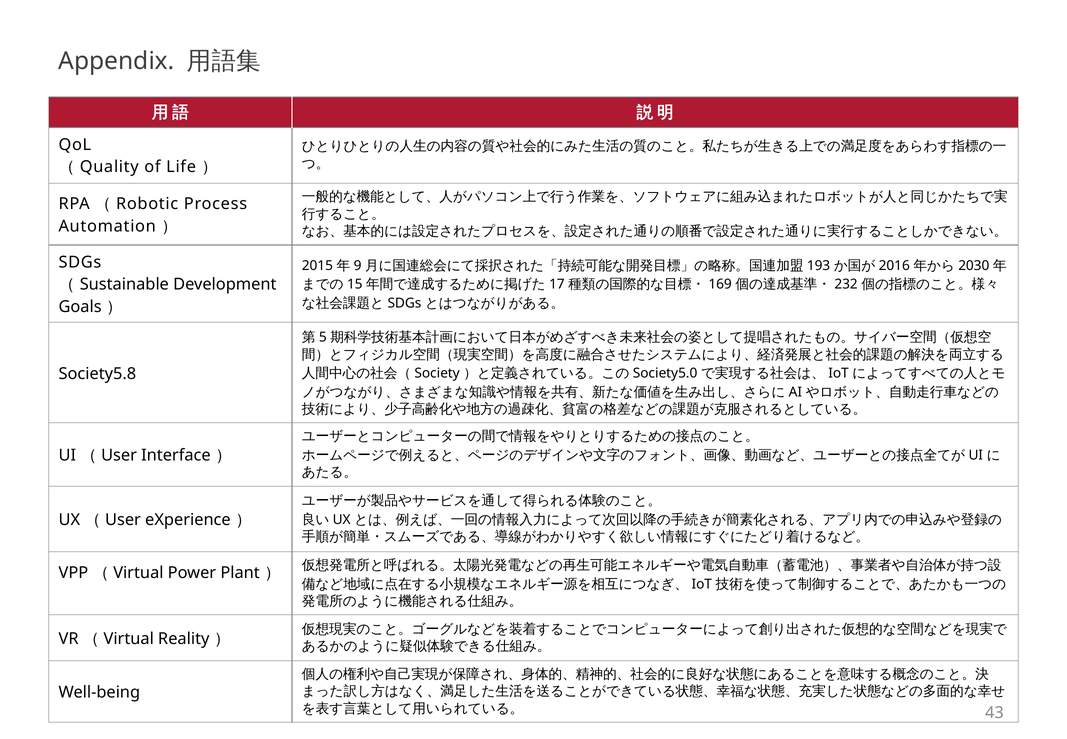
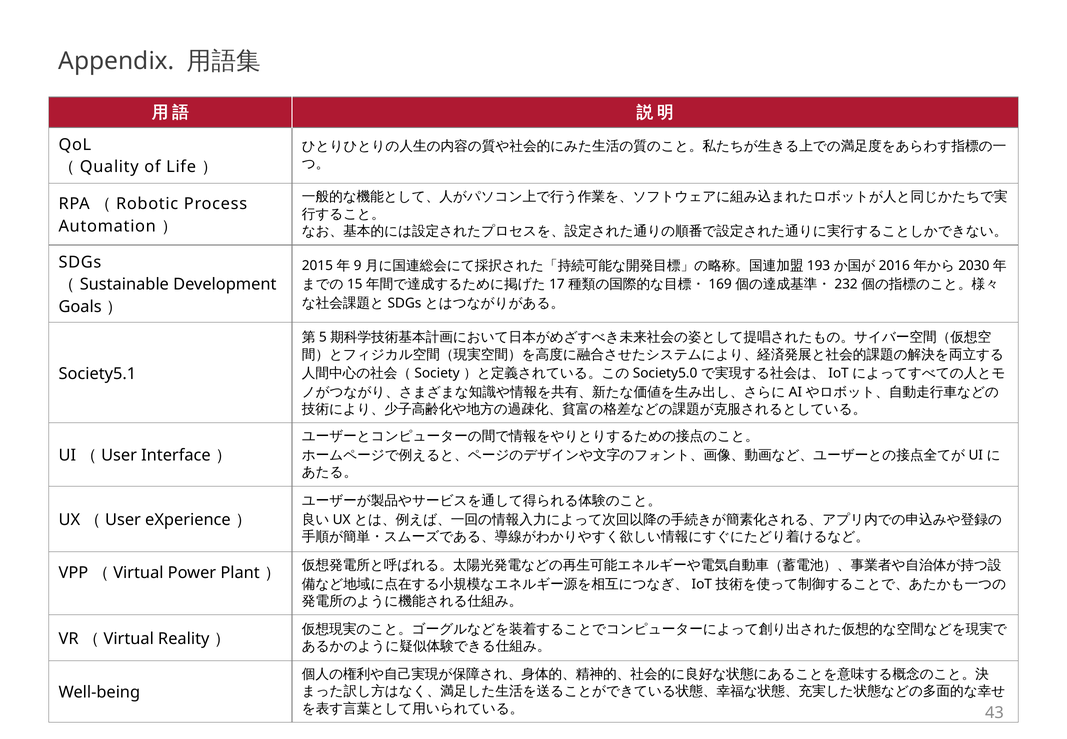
Society5.8: Society5.8 -> Society5.1
